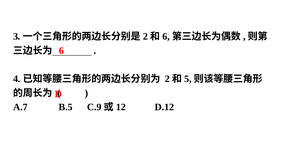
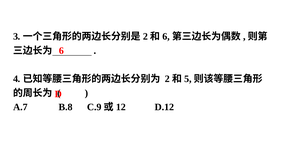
B.5: B.5 -> B.8
